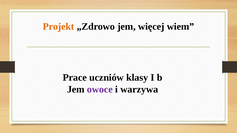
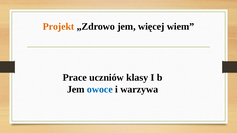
owoce colour: purple -> blue
